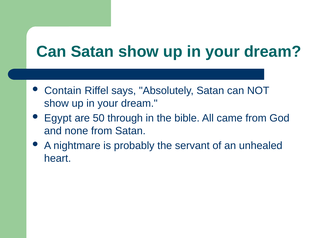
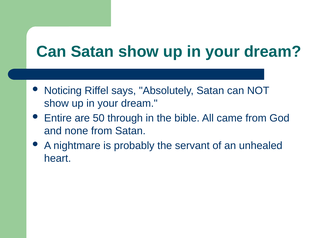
Contain: Contain -> Noticing
Egypt: Egypt -> Entire
